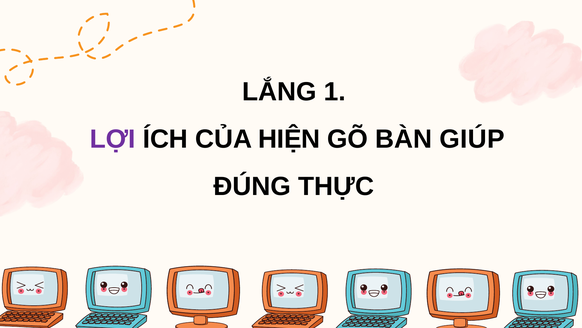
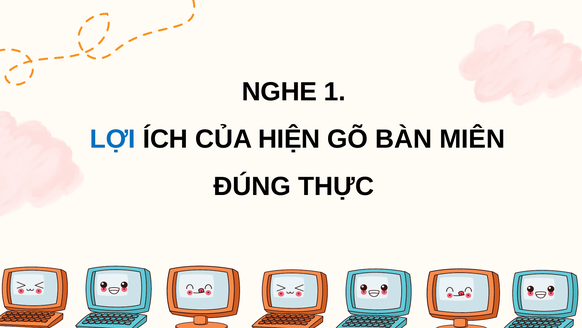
LẮNG: LẮNG -> NGHE
LỢI colour: purple -> blue
GIÚP: GIÚP -> MIÊN
